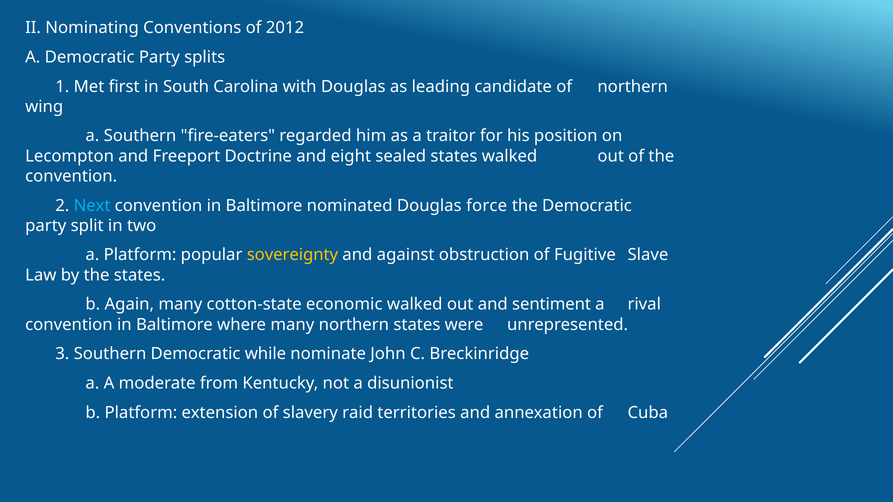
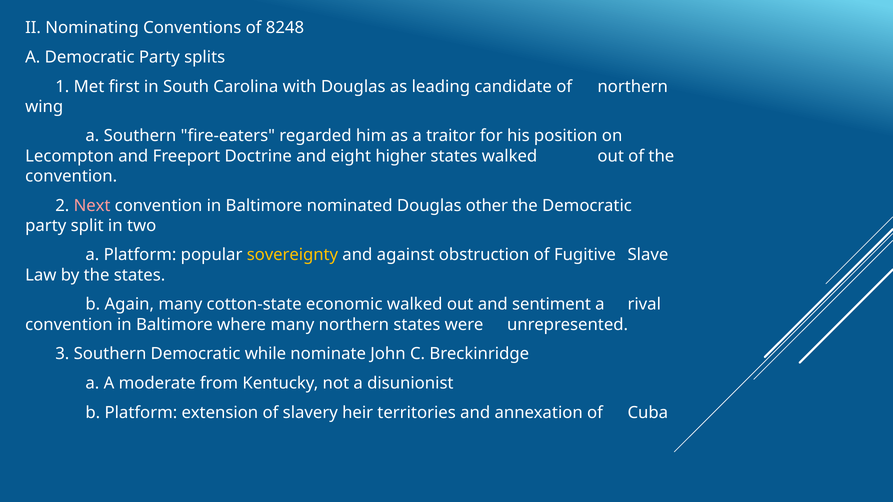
2012: 2012 -> 8248
sealed: sealed -> higher
Next colour: light blue -> pink
force: force -> other
raid: raid -> heir
